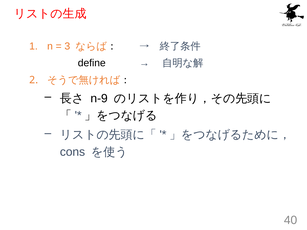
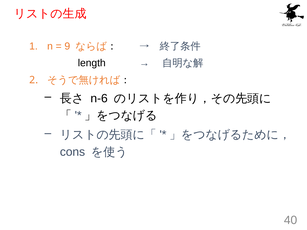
3: 3 -> 9
define: define -> length
n-9: n-9 -> n-6
